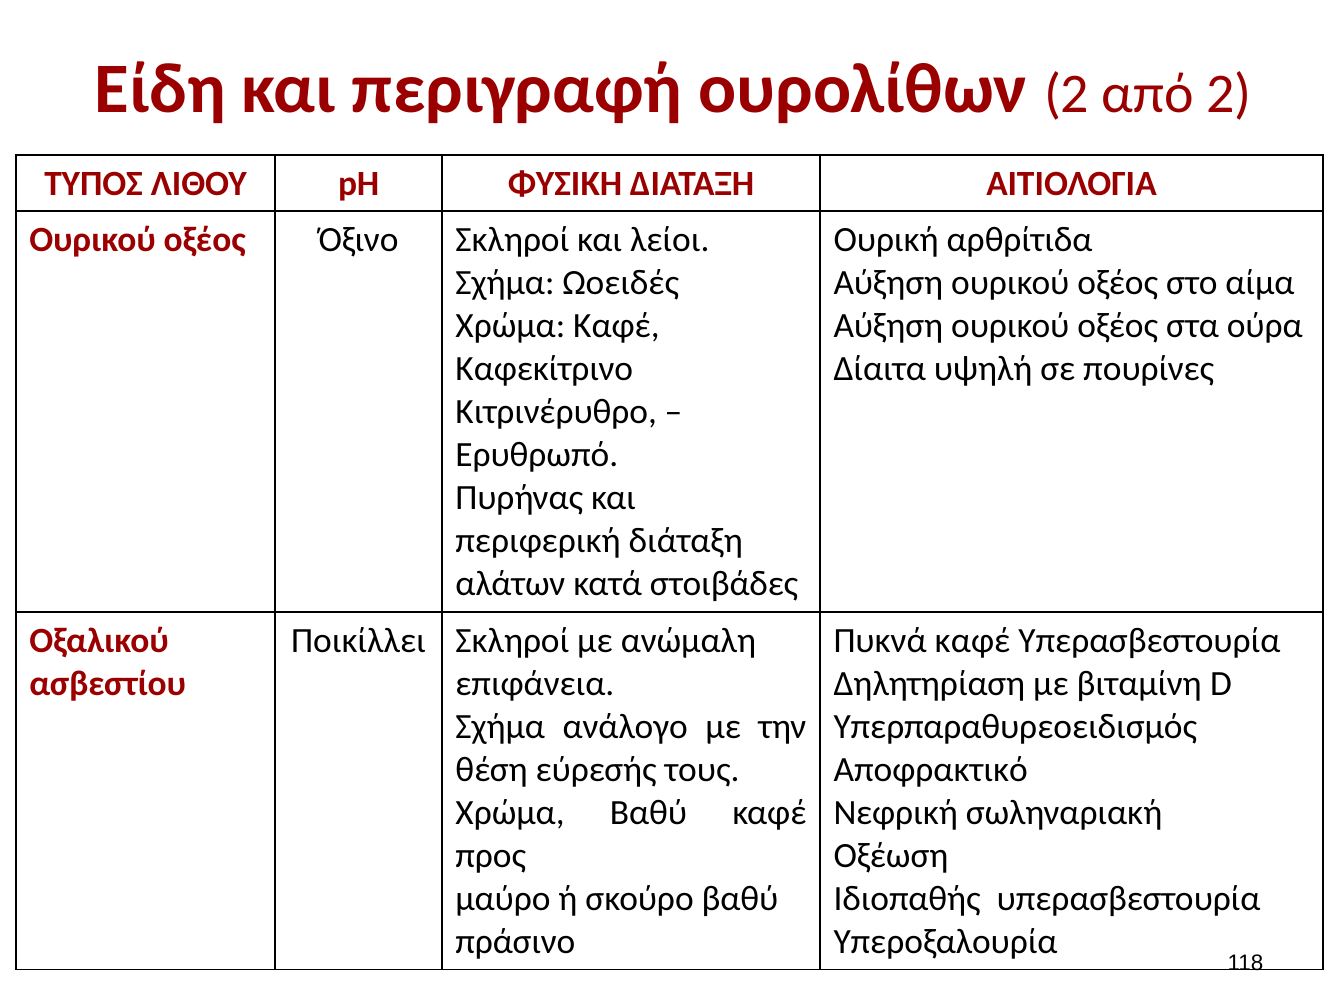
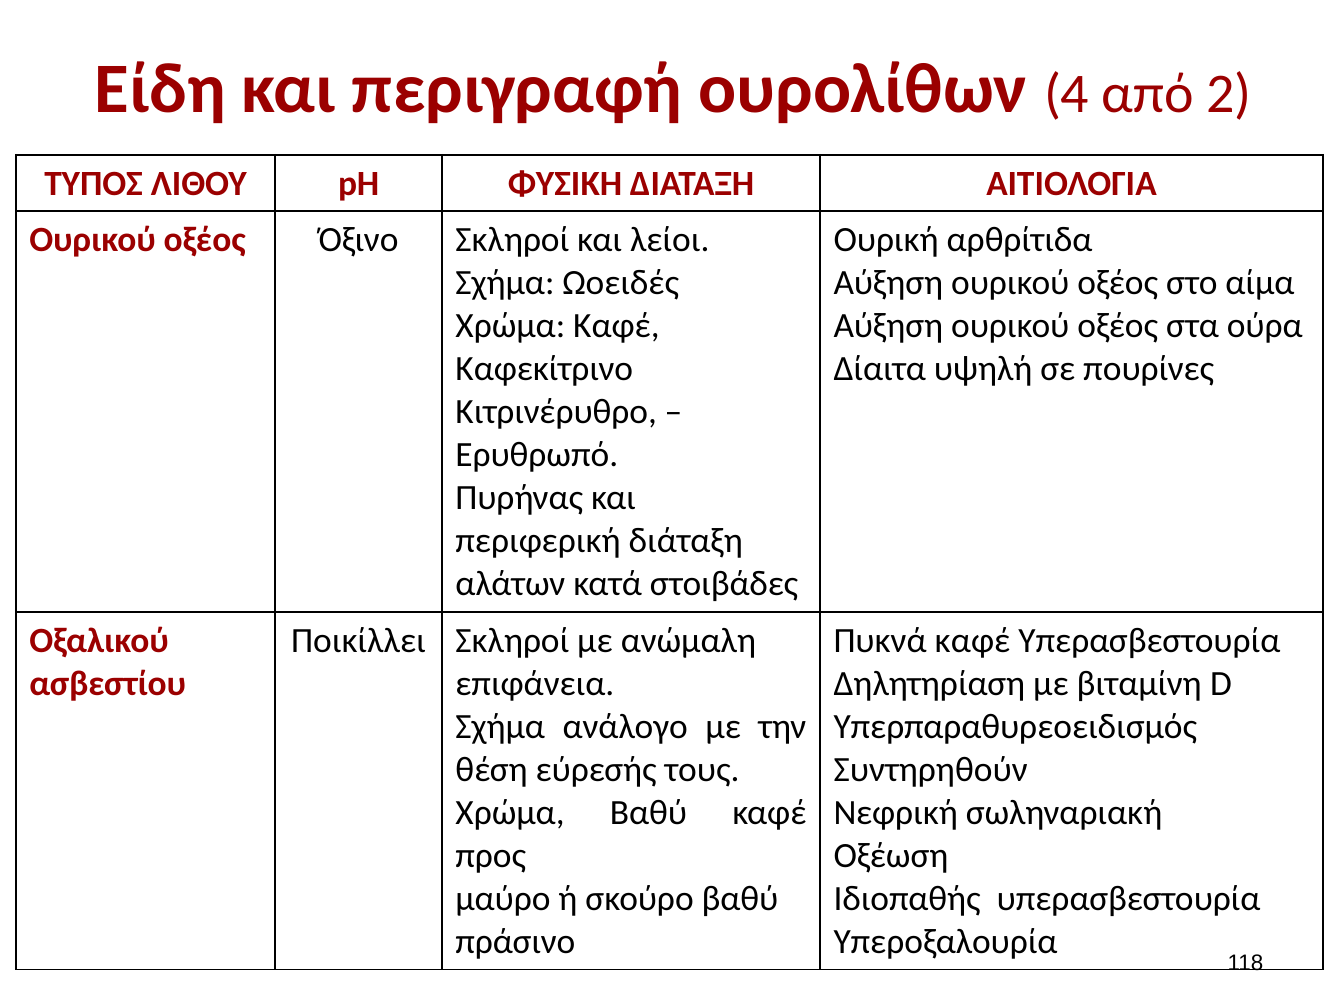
ουρολίθων 2: 2 -> 4
Αποφρακτικό: Αποφρακτικό -> Συντηρηθούν
